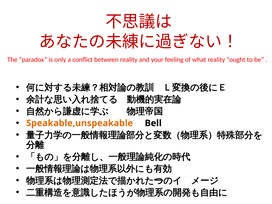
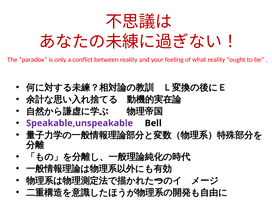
Speakable,unspeakable colour: orange -> purple
